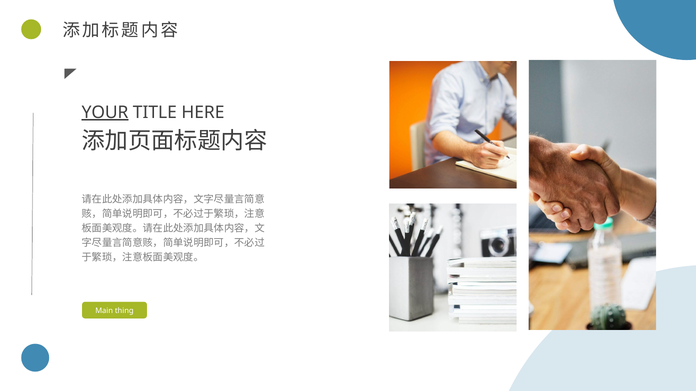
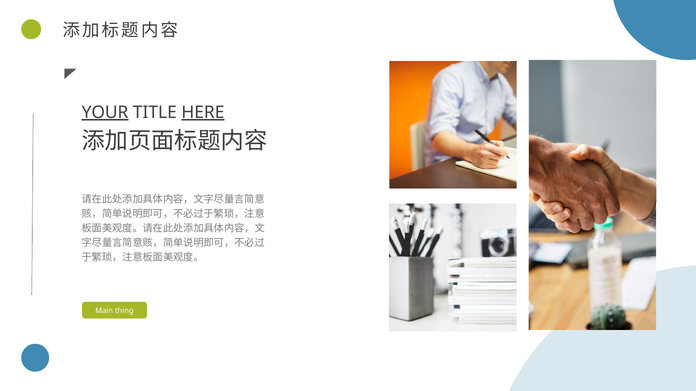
HERE underline: none -> present
